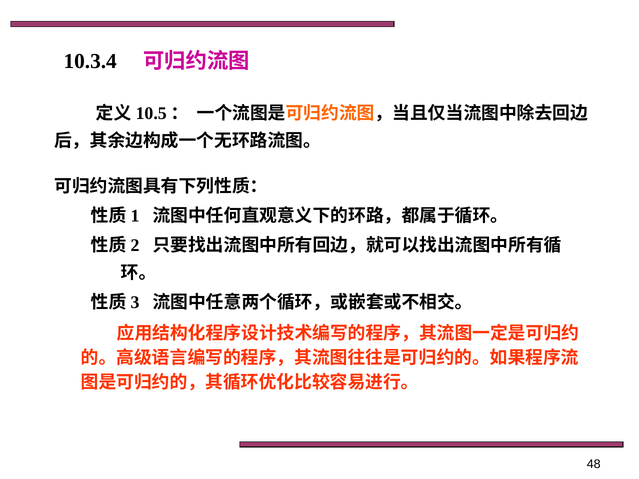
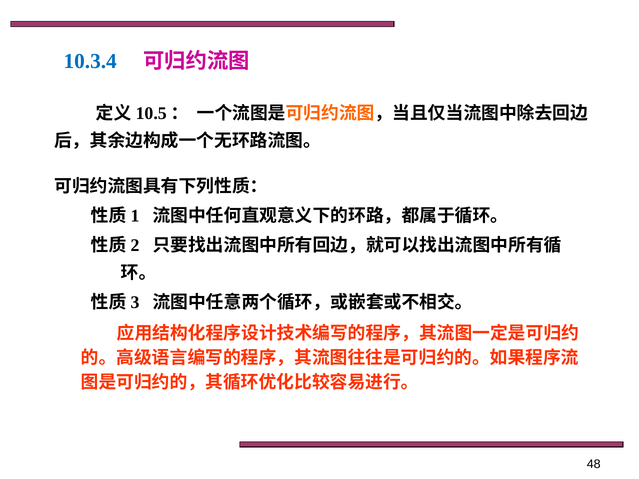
10.3.4 colour: black -> blue
